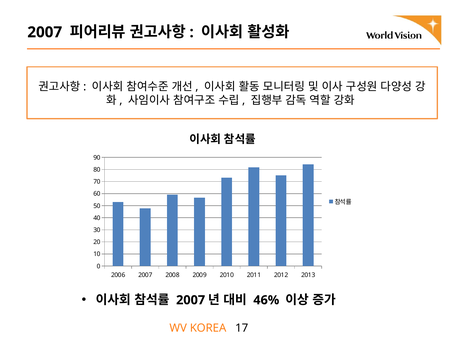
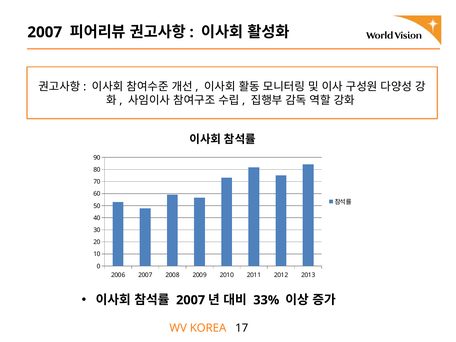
46%: 46% -> 33%
